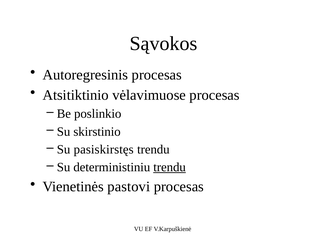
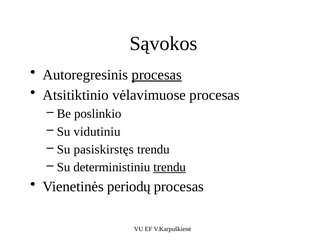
procesas at (157, 75) underline: none -> present
skirstinio: skirstinio -> vidutiniu
pastovi: pastovi -> periodų
